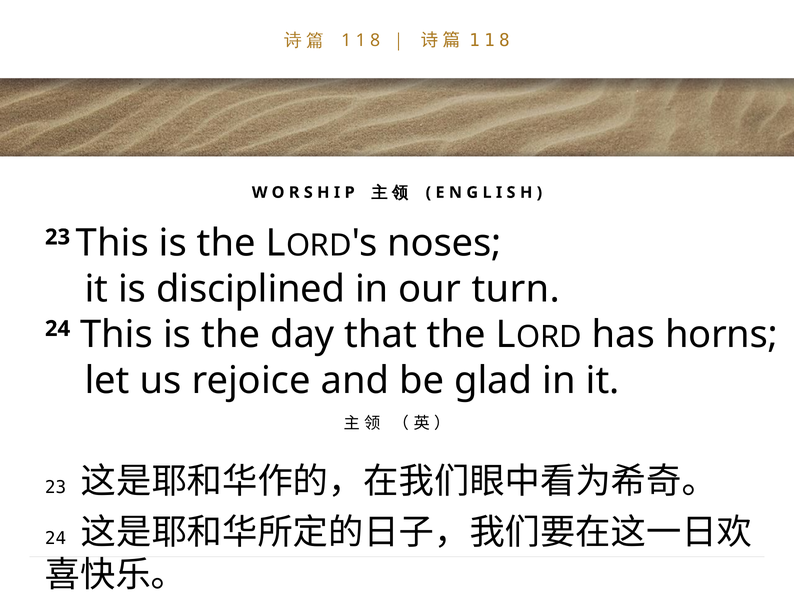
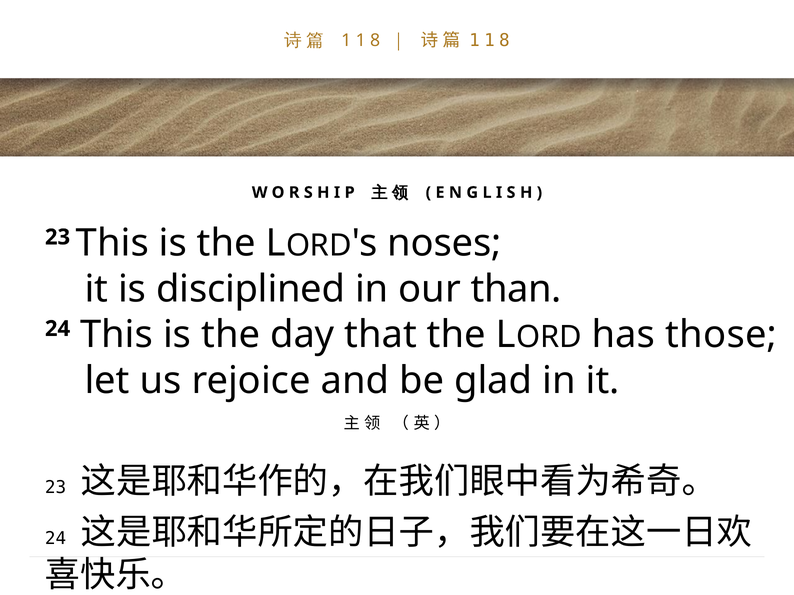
turn: turn -> than
horns: horns -> those
